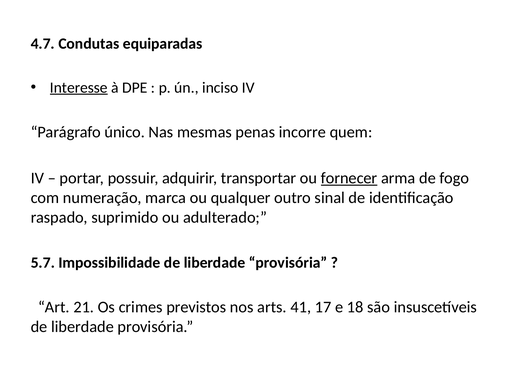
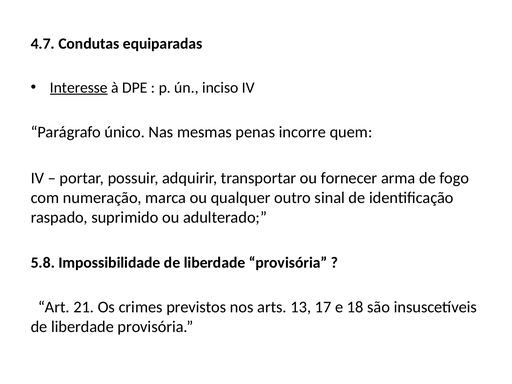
fornecer underline: present -> none
5.7: 5.7 -> 5.8
41: 41 -> 13
